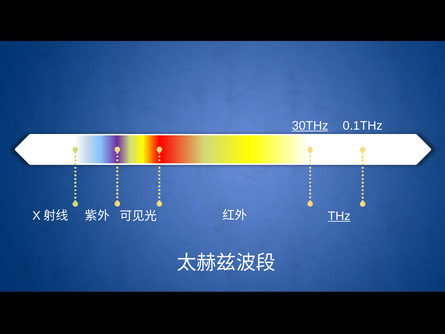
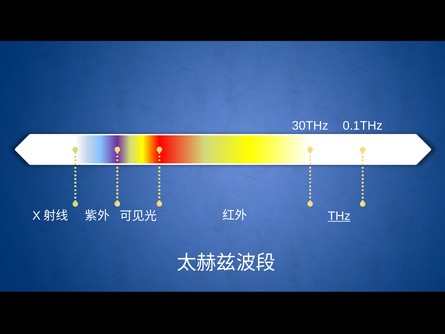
30THz underline: present -> none
